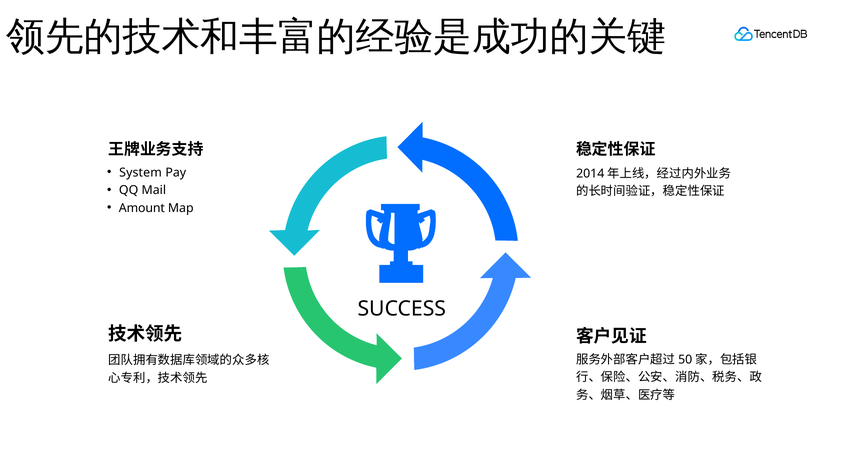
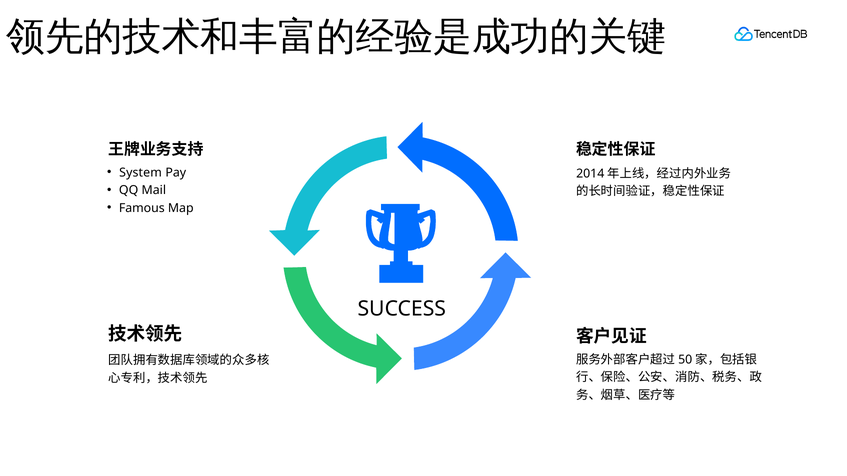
Amount: Amount -> Famous
